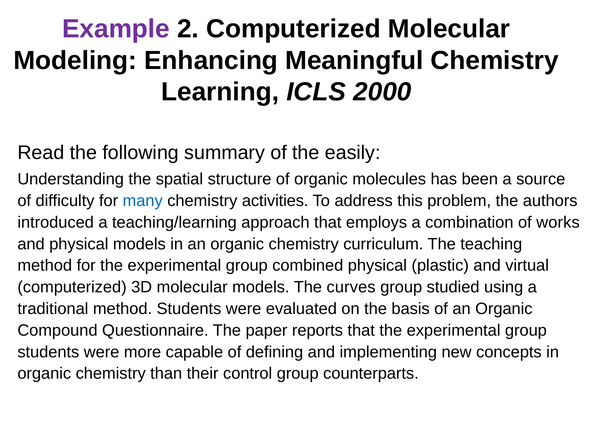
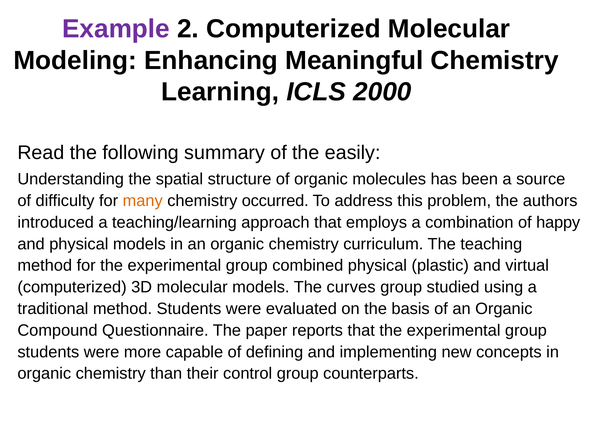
many colour: blue -> orange
activities: activities -> occurred
works: works -> happy
